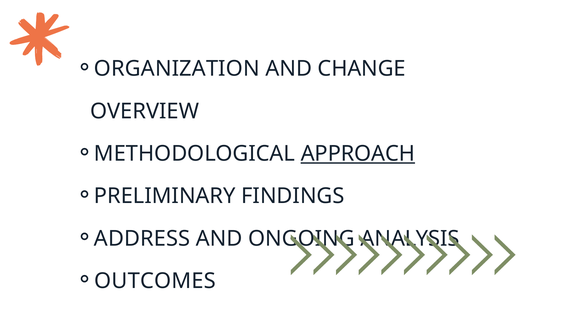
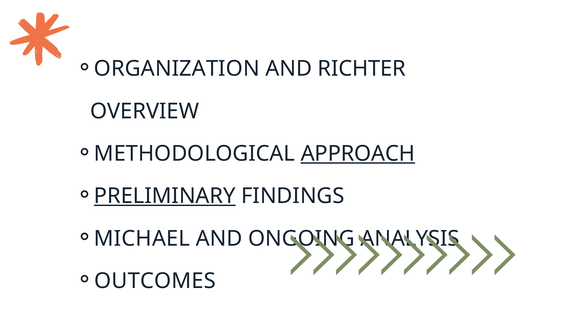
CHANGE: CHANGE -> RICHTER
PRELIMINARY underline: none -> present
ADDRESS: ADDRESS -> MICHAEL
